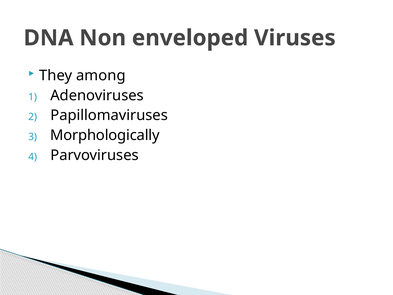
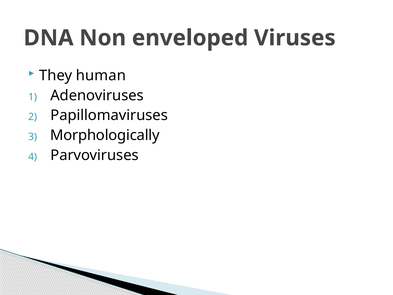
among: among -> human
